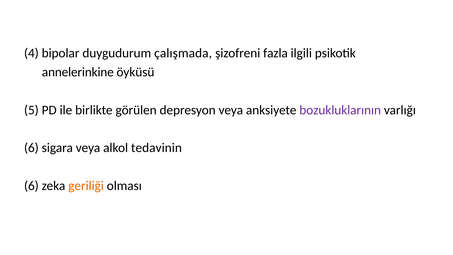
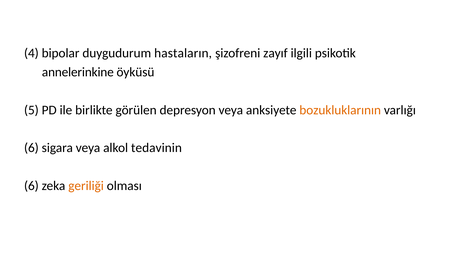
çalışmada: çalışmada -> hastaların
fazla: fazla -> zayıf
bozukluklarının colour: purple -> orange
